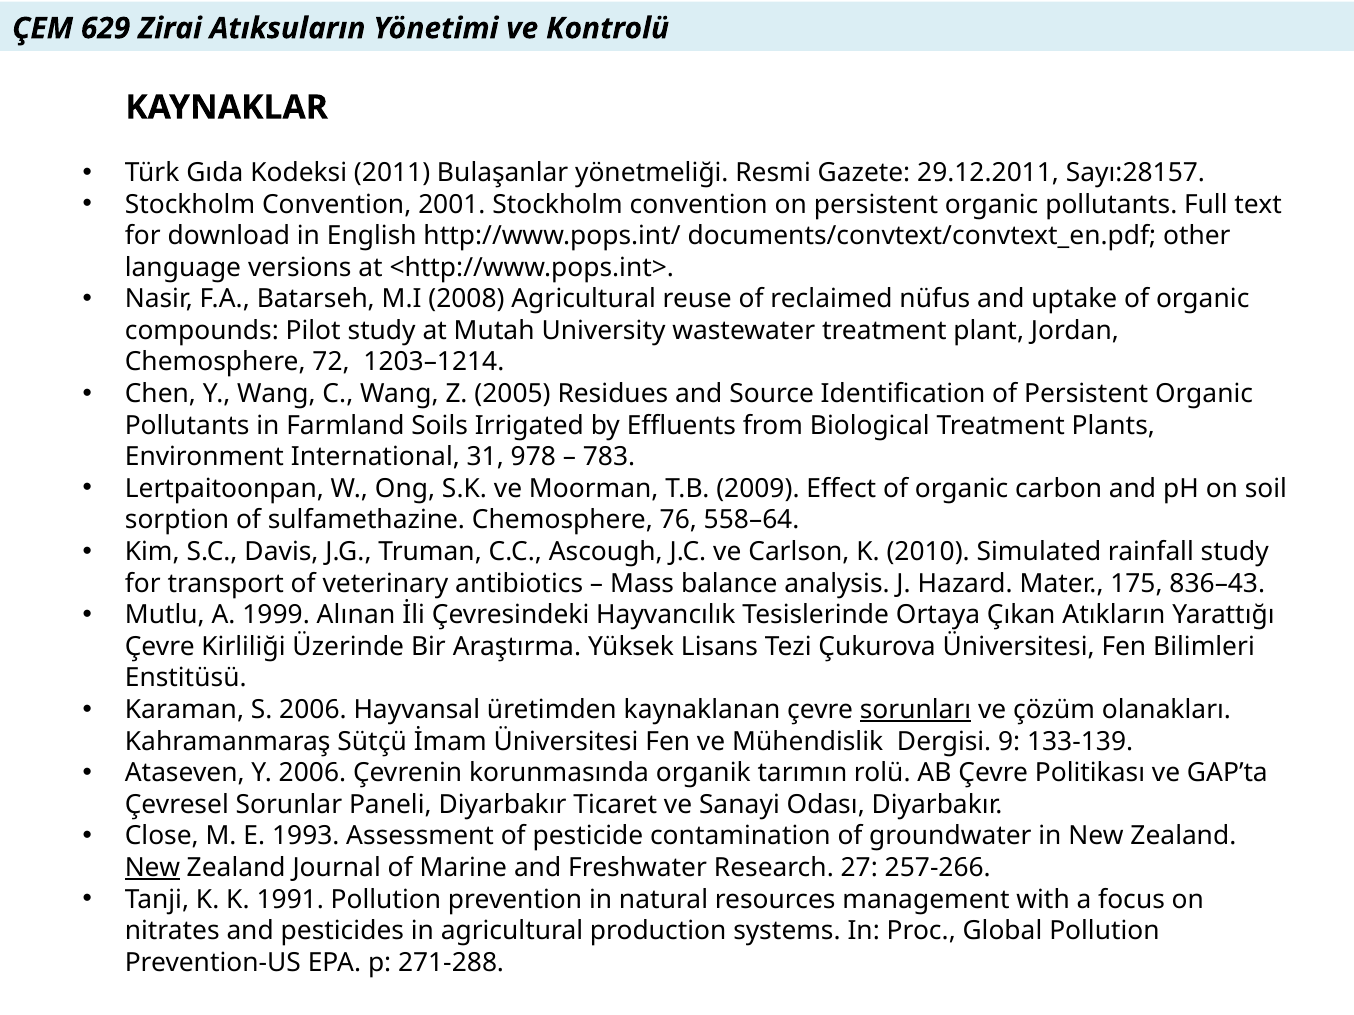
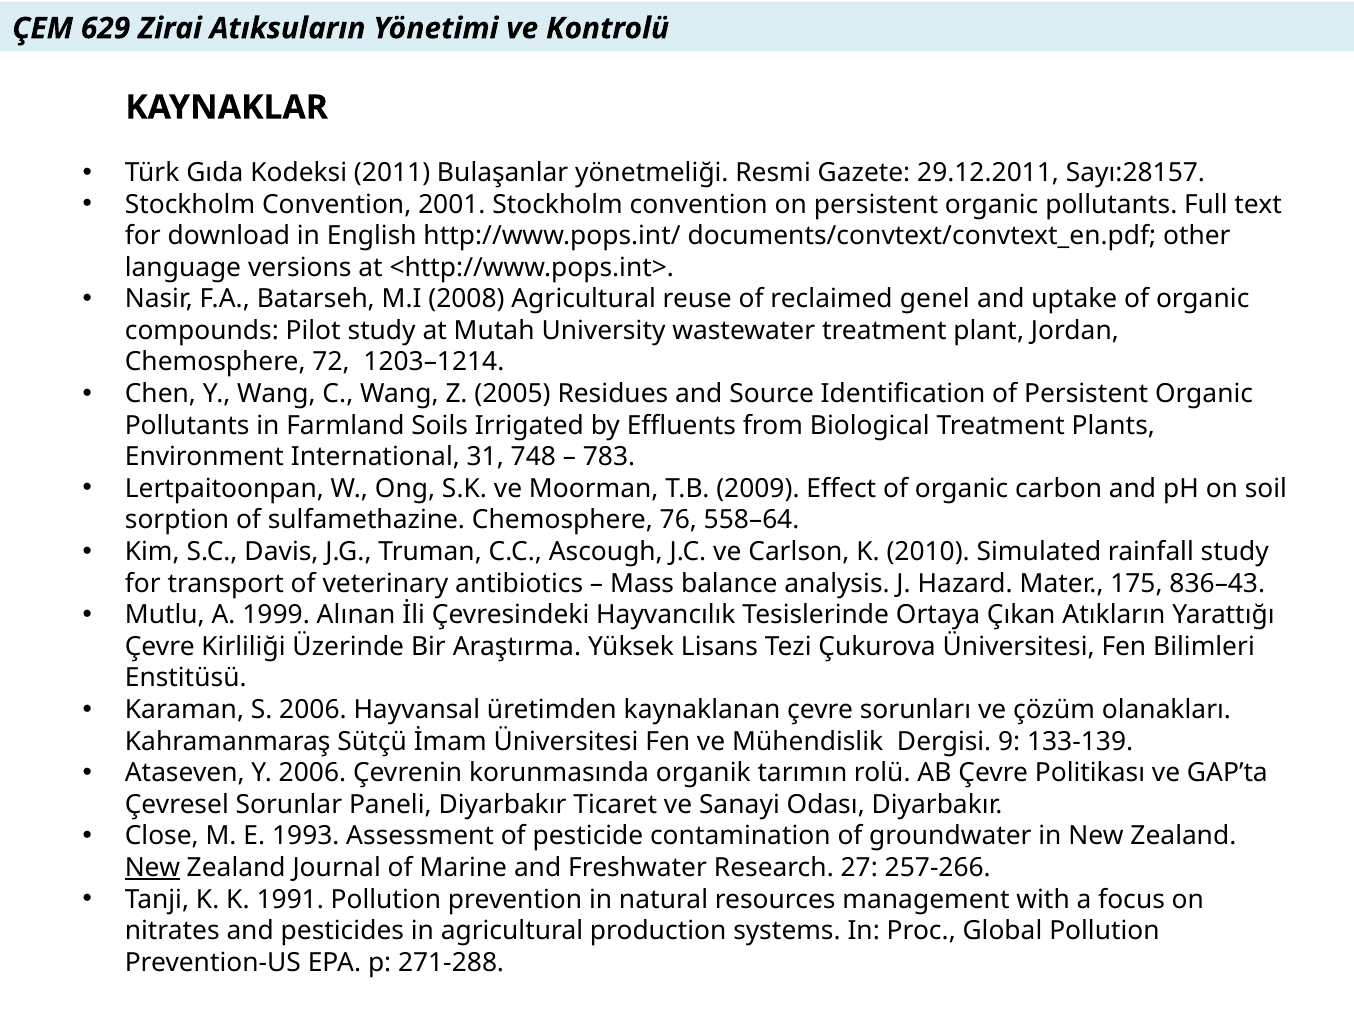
nüfus: nüfus -> genel
978: 978 -> 748
sorunları underline: present -> none
